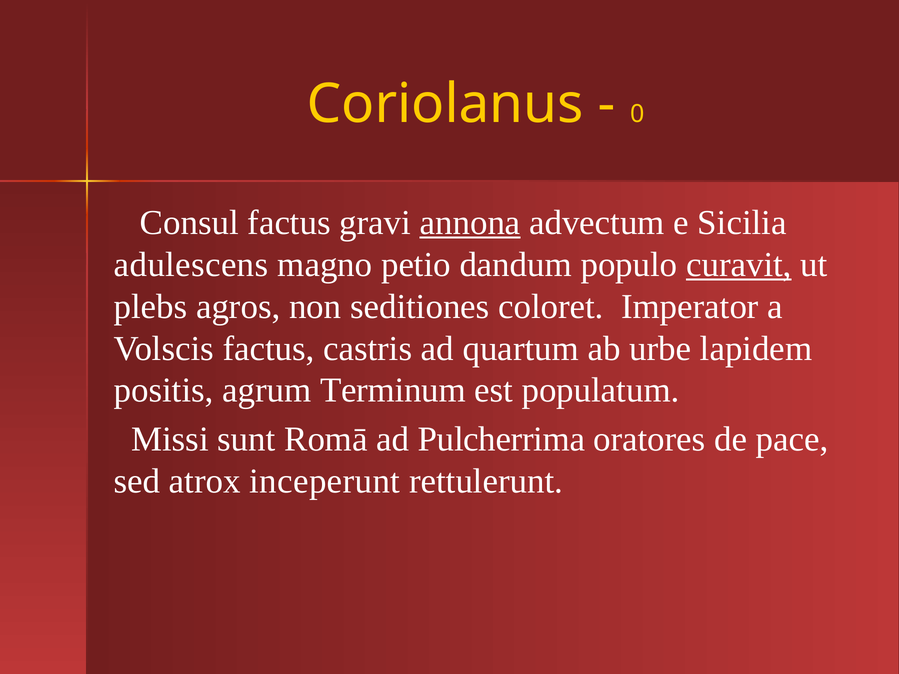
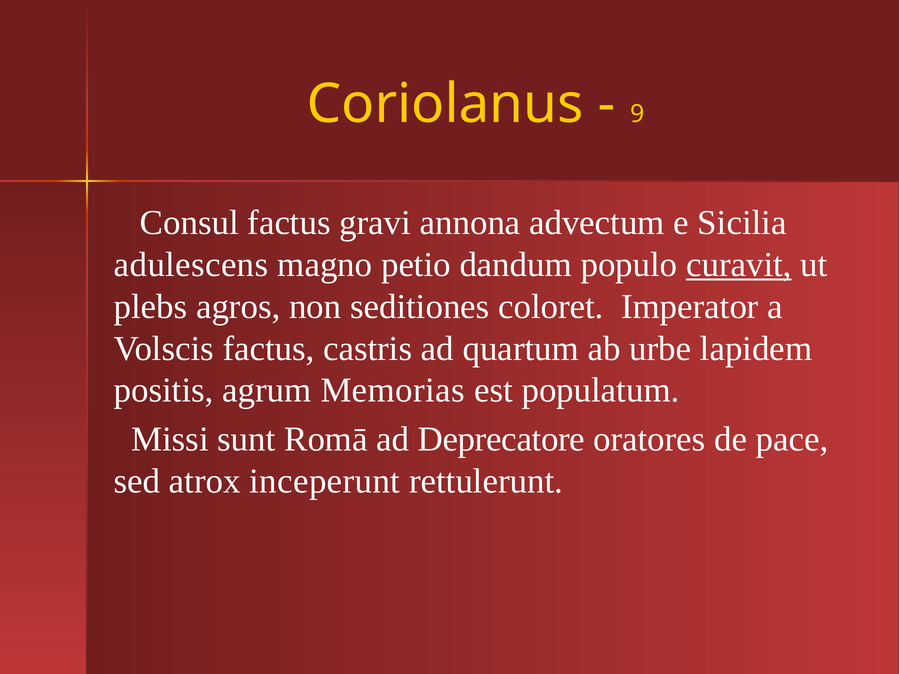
0: 0 -> 9
annona underline: present -> none
Terminum: Terminum -> Memorias
Pulcherrima: Pulcherrima -> Deprecatore
